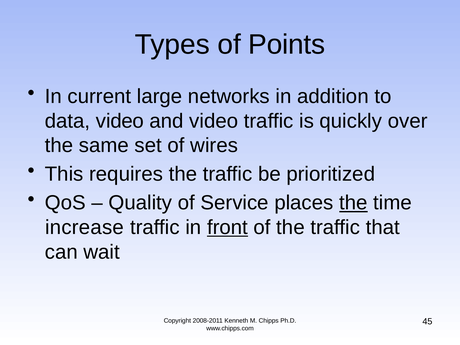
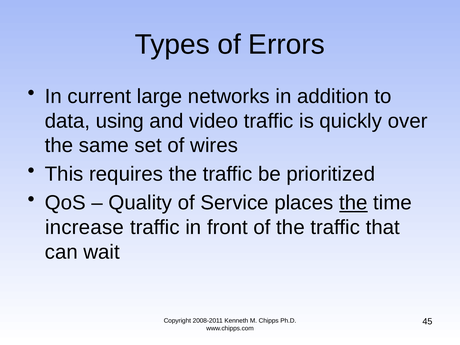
Points: Points -> Errors
data video: video -> using
front underline: present -> none
